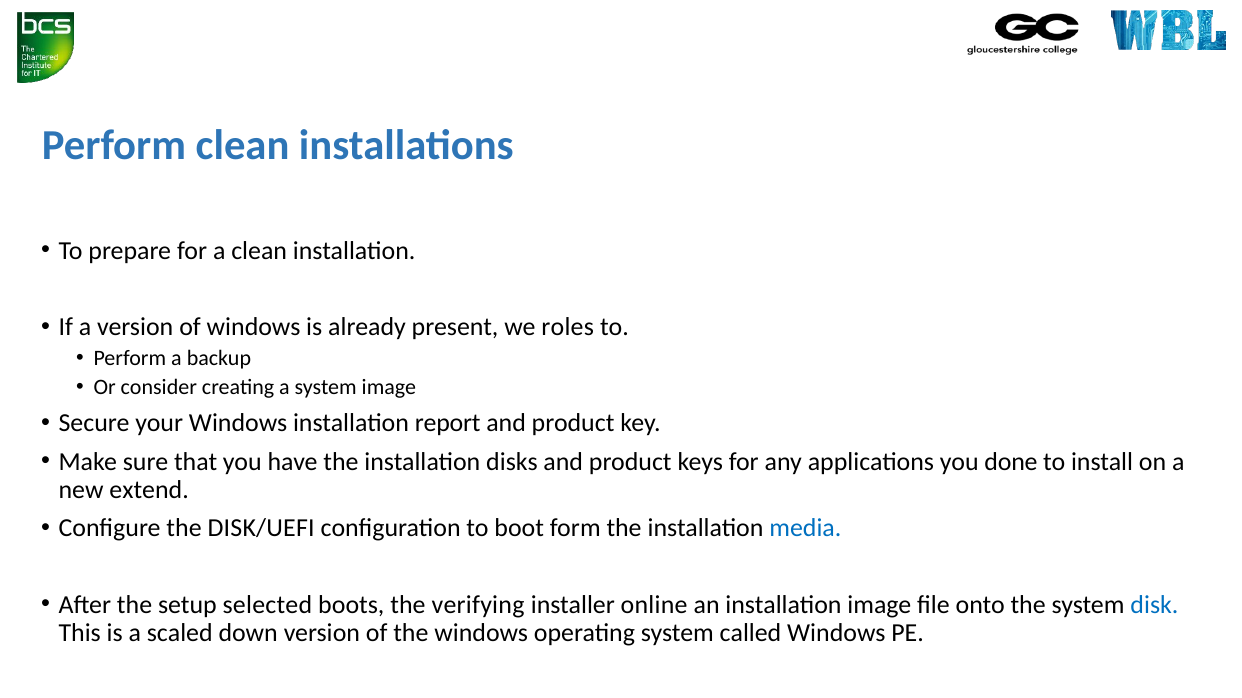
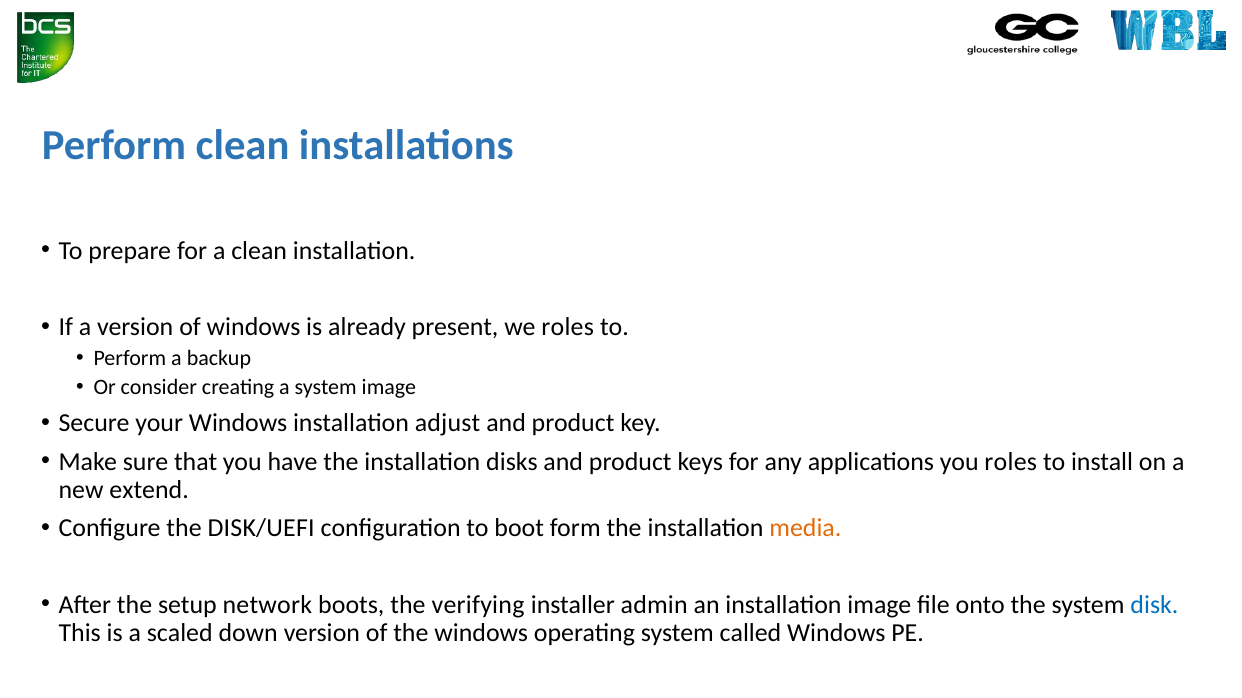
report: report -> adjust
you done: done -> roles
media colour: blue -> orange
selected: selected -> network
online: online -> admin
